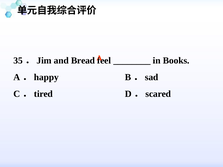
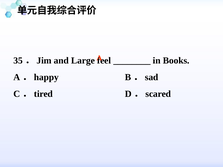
Bread: Bread -> Large
